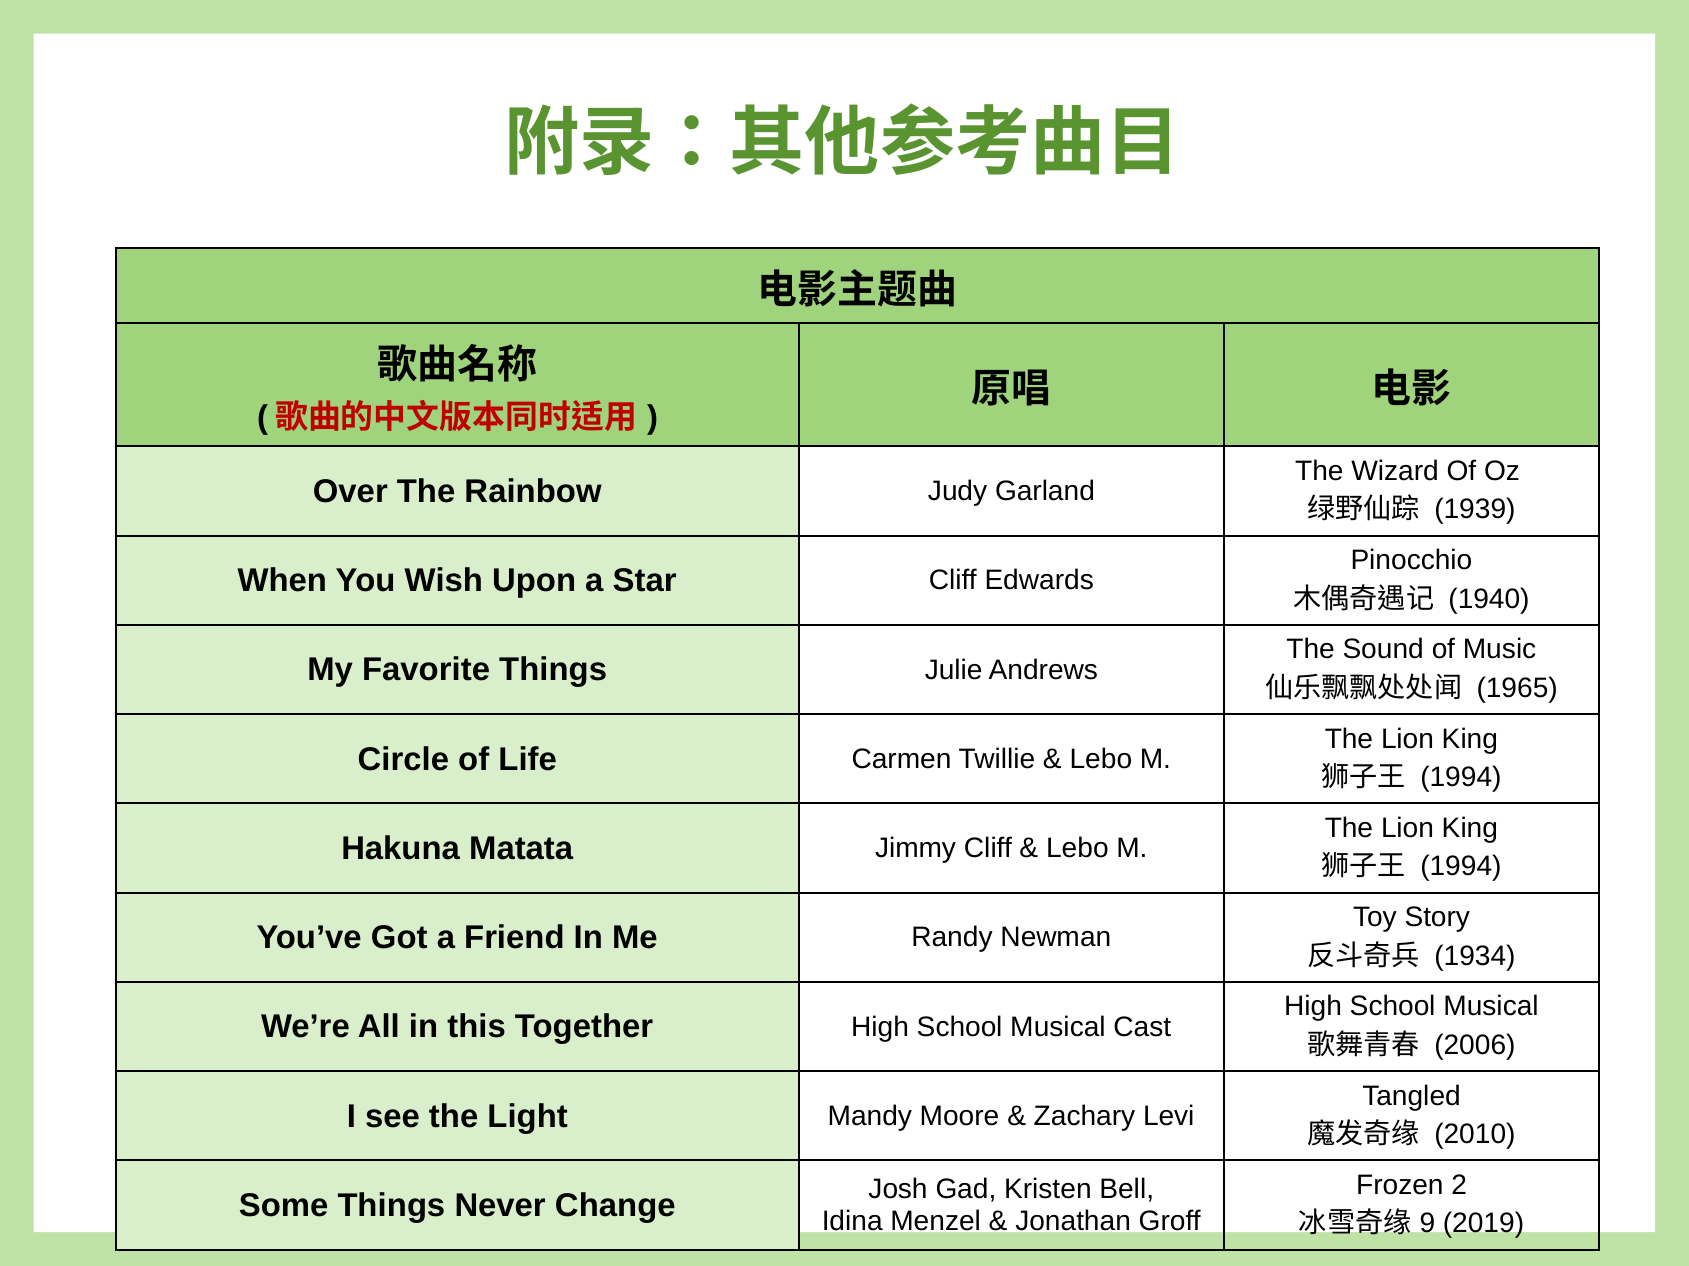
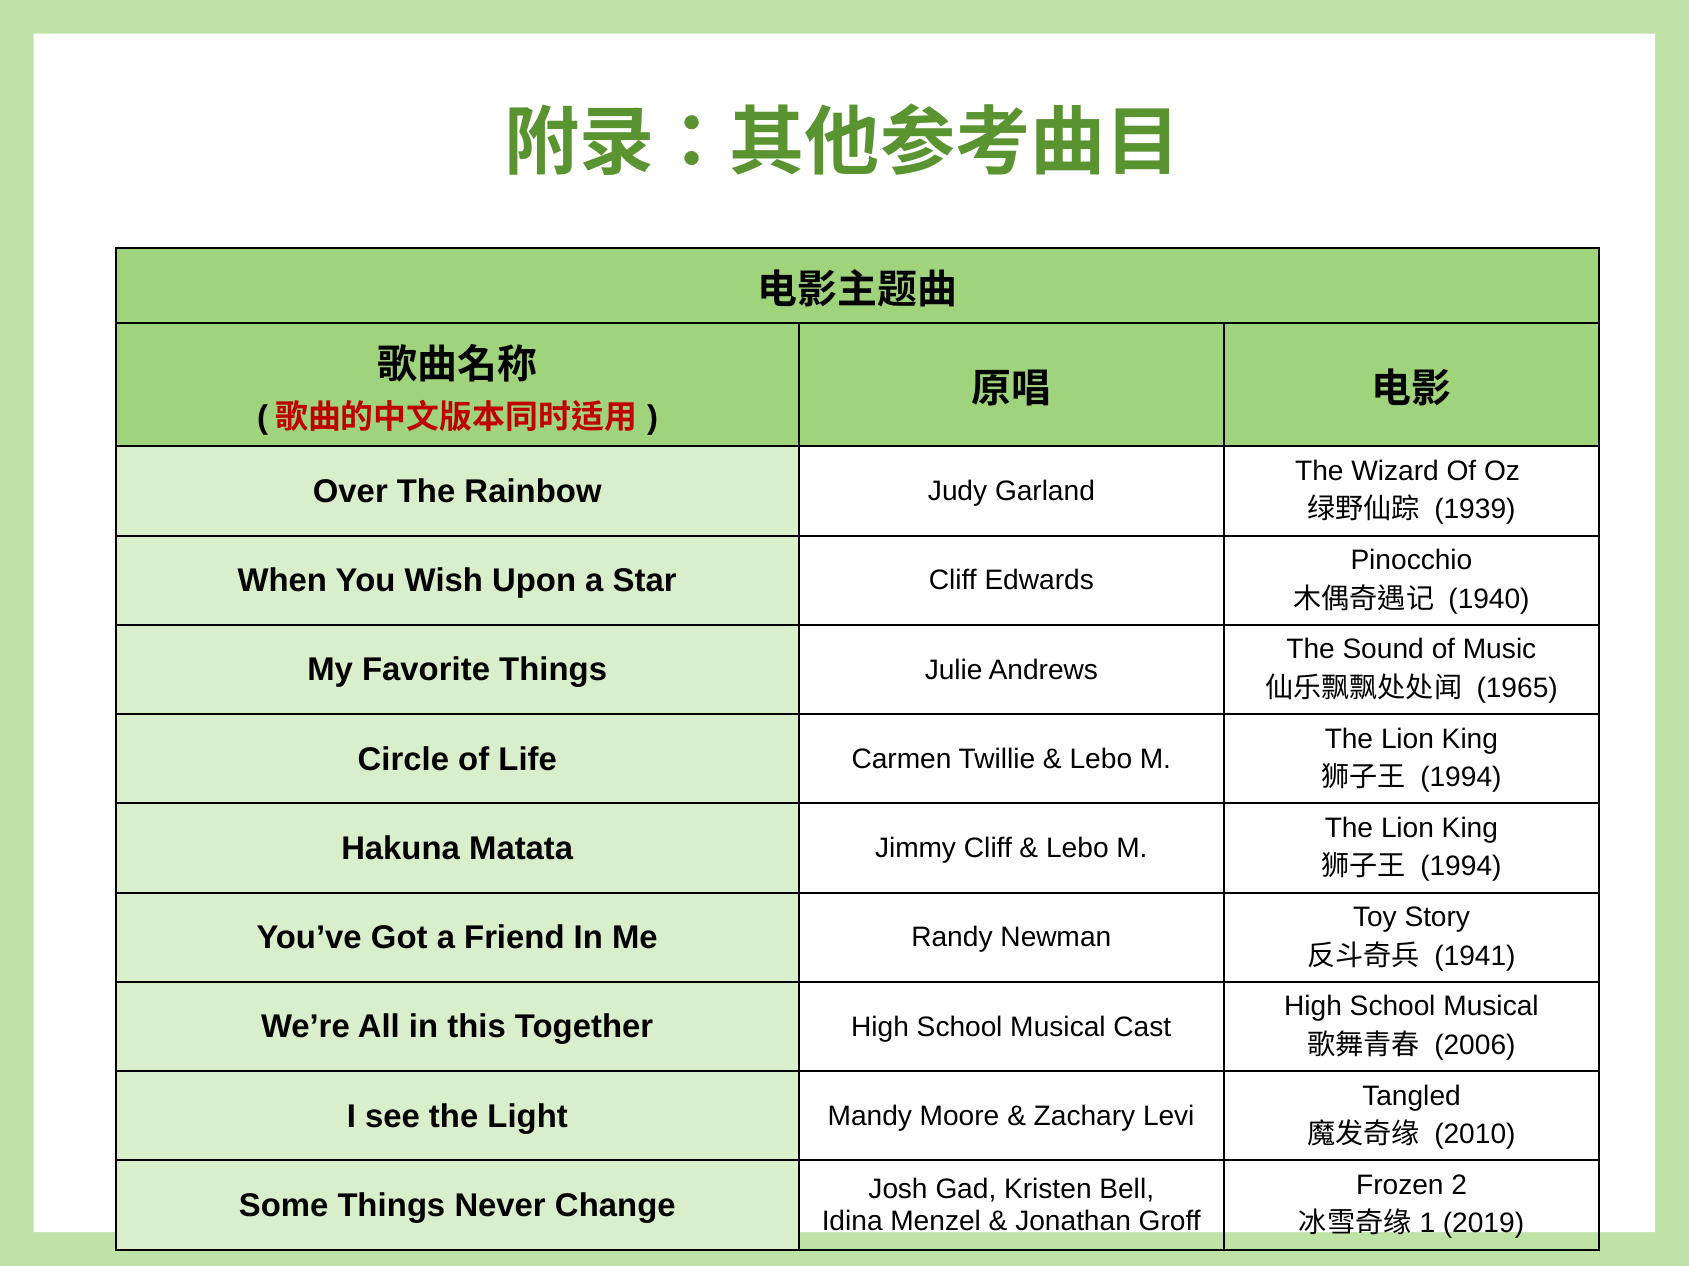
1934: 1934 -> 1941
9: 9 -> 1
